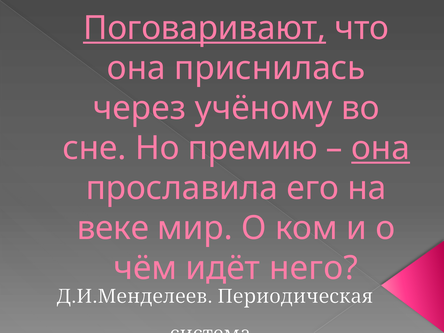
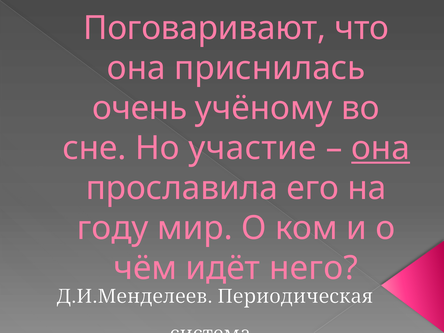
Поговаривают underline: present -> none
через: через -> очень
премию: премию -> участие
веке: веке -> году
